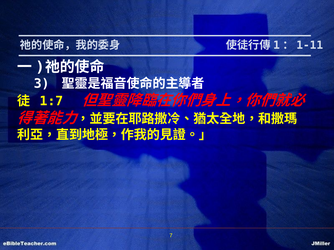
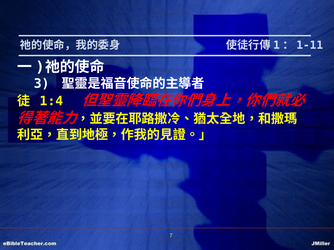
1:7: 1:7 -> 1:4
